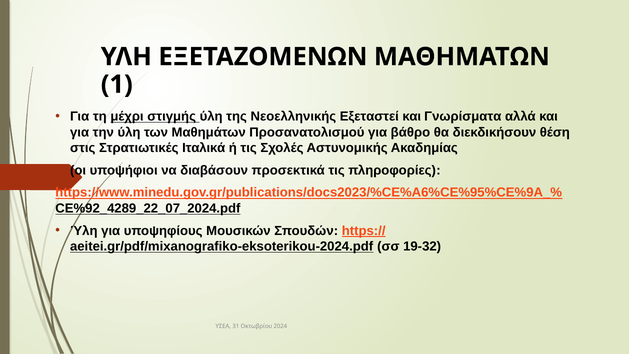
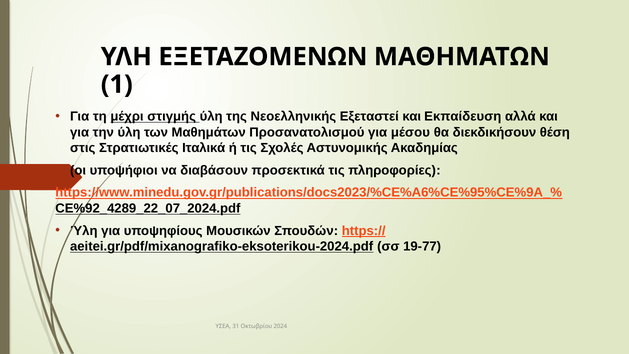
Γνωρίσματα: Γνωρίσματα -> Εκπαίδευση
βάθρο: βάθρο -> μέσου
19-32: 19-32 -> 19-77
